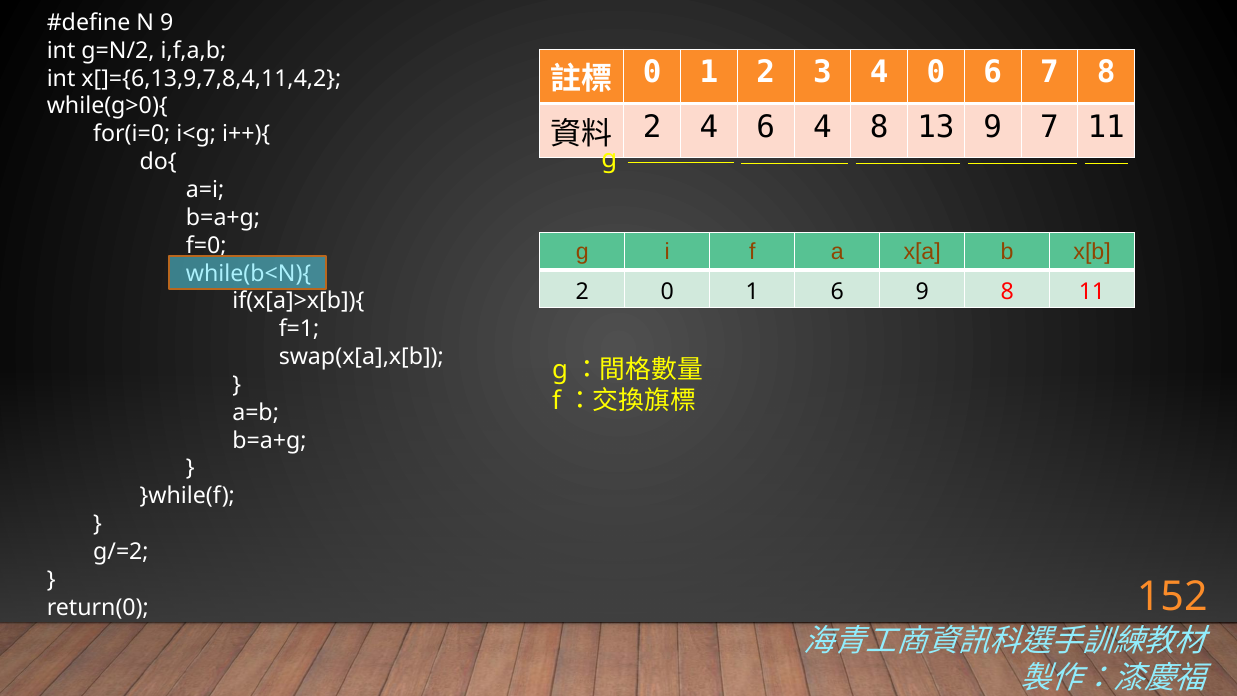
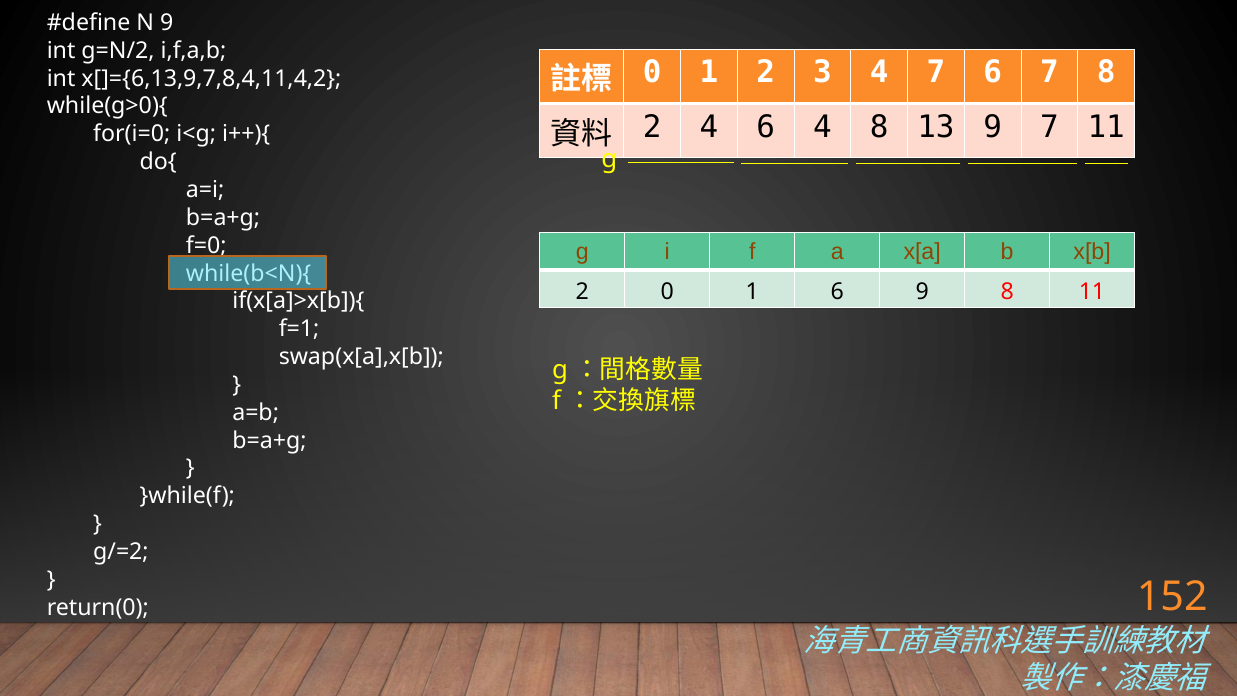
4 0: 0 -> 7
